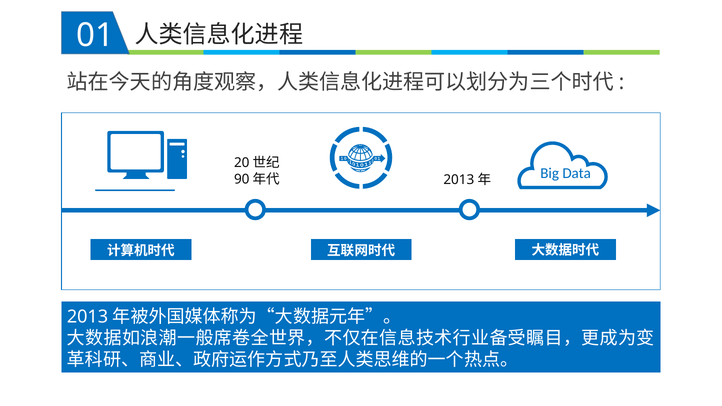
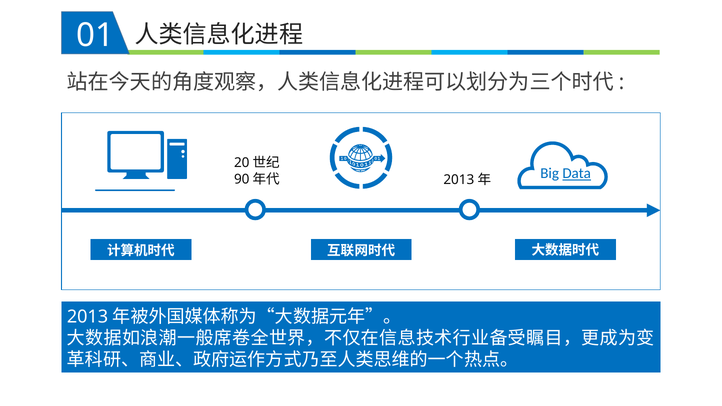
Data underline: none -> present
